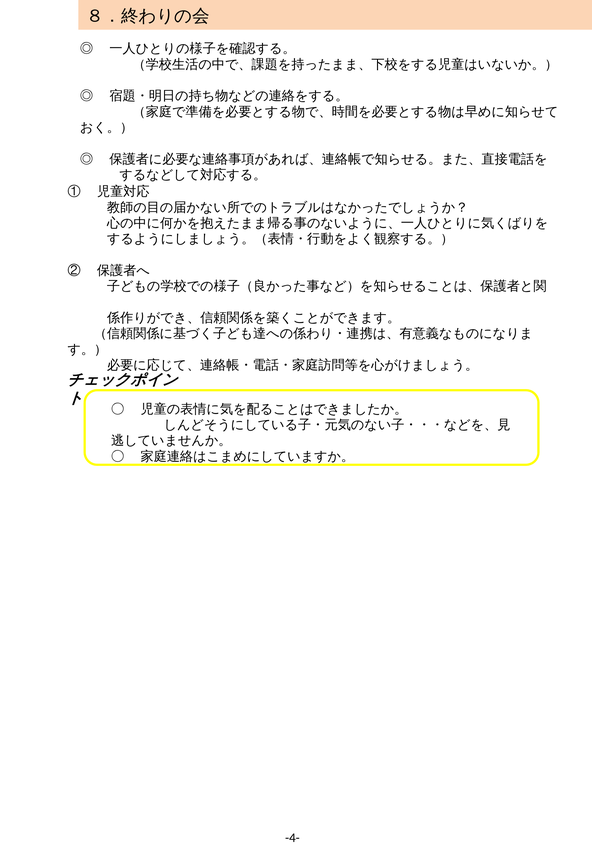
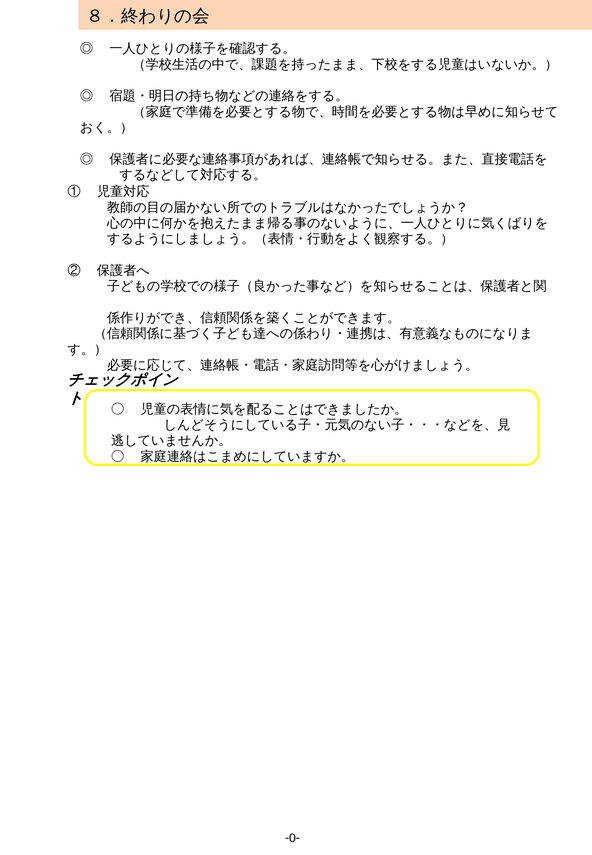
-4-: -4- -> -0-
